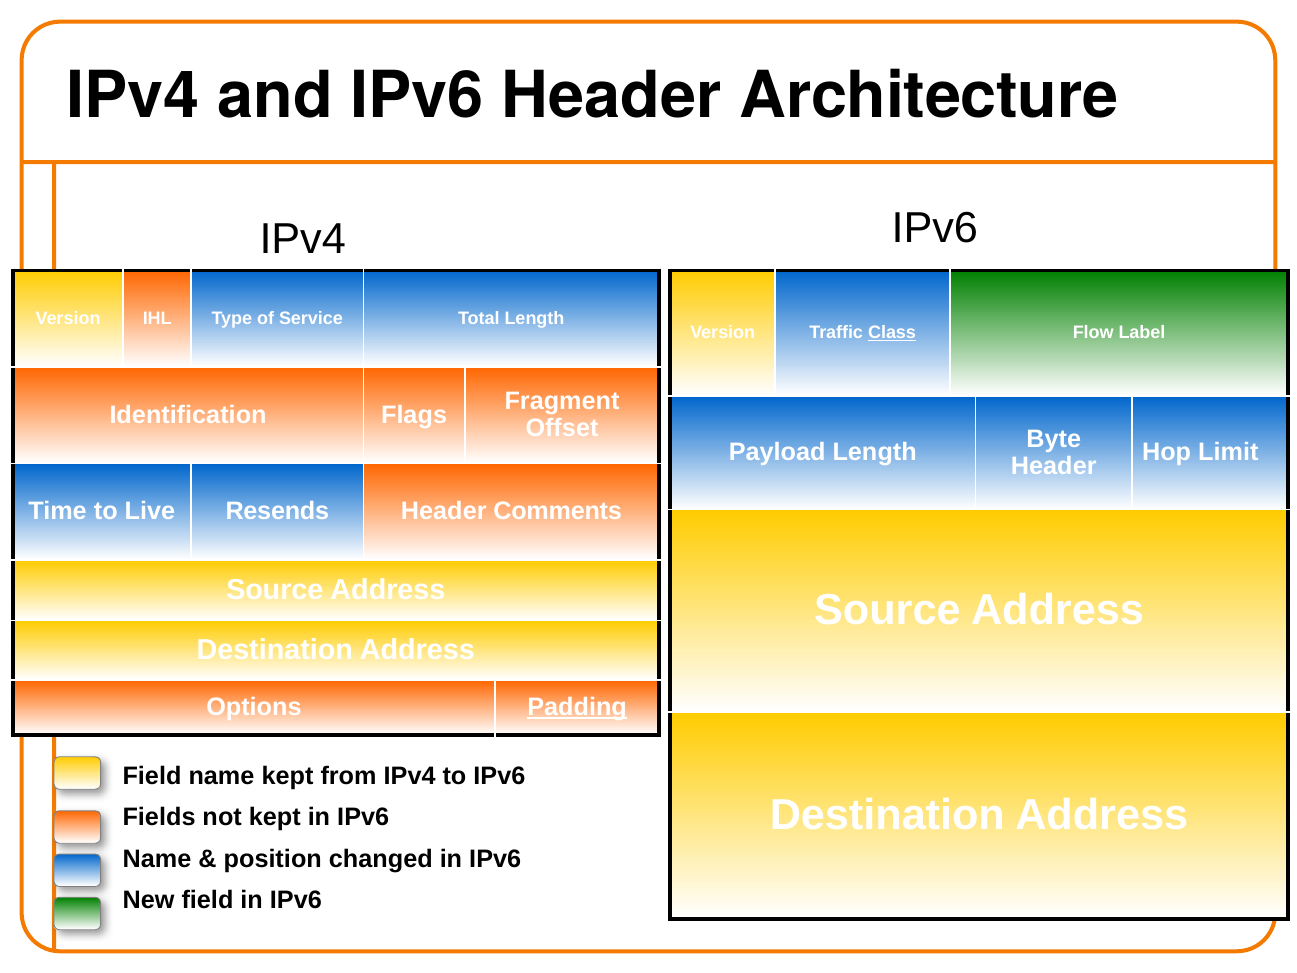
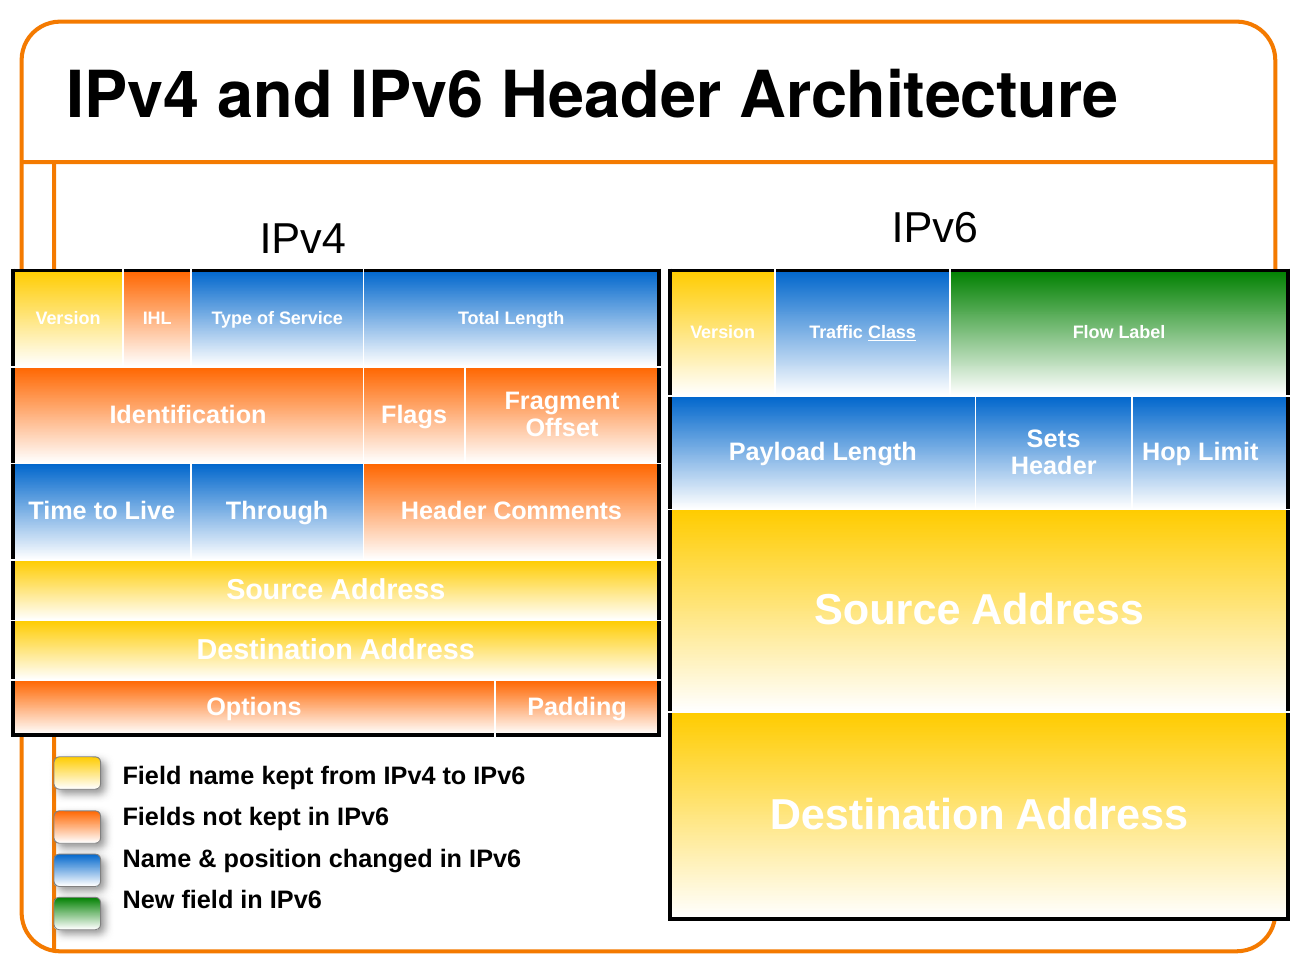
Byte: Byte -> Sets
Resends: Resends -> Through
Padding underline: present -> none
